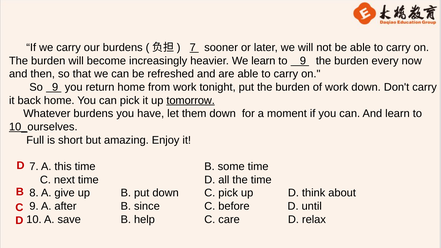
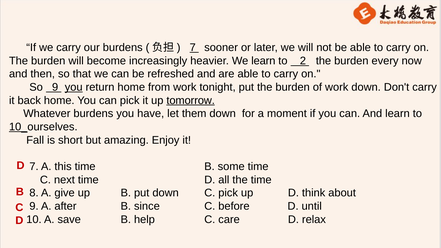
to 9: 9 -> 2
you at (74, 87) underline: none -> present
Full: Full -> Fall
